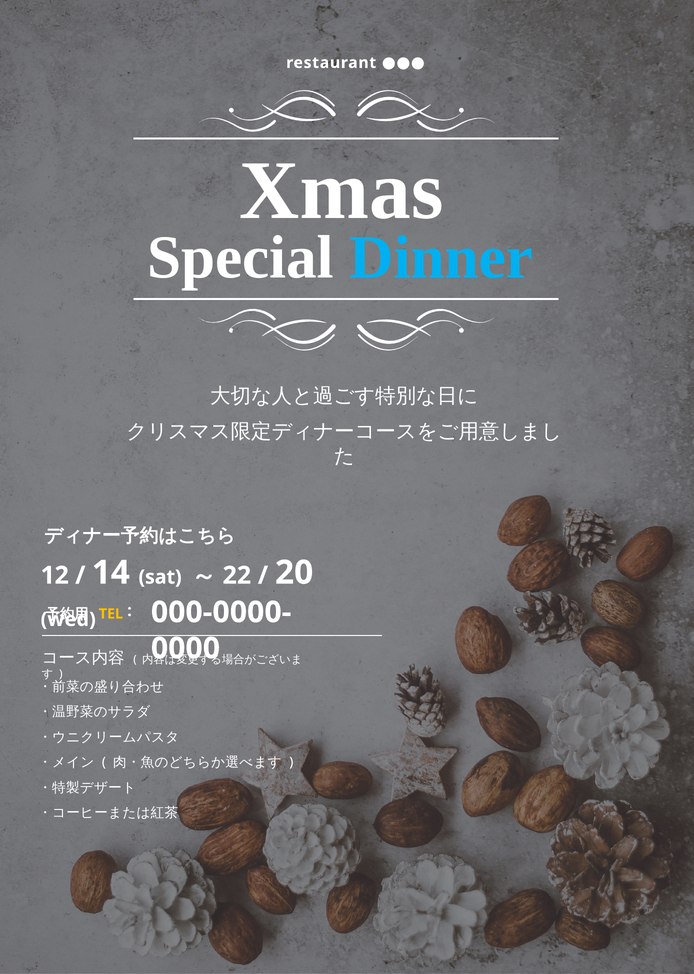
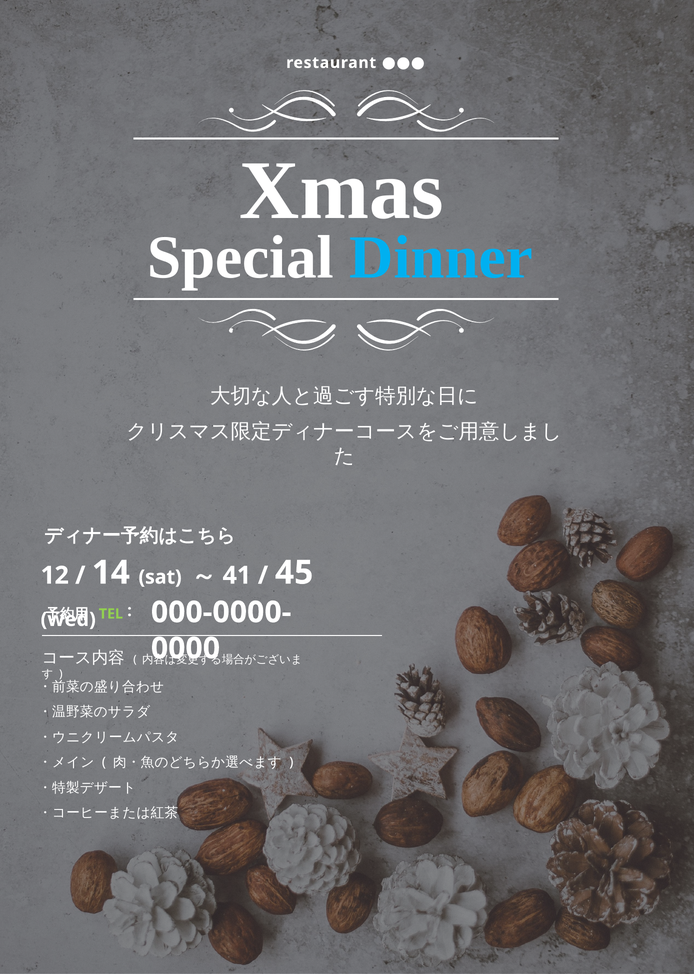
22: 22 -> 41
20: 20 -> 45
TEL colour: yellow -> light green
